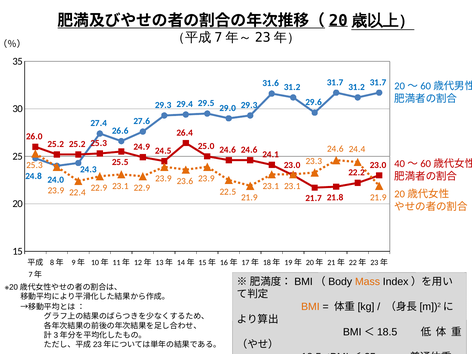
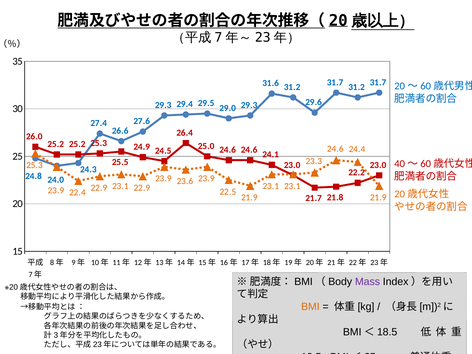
Mass colour: orange -> purple
